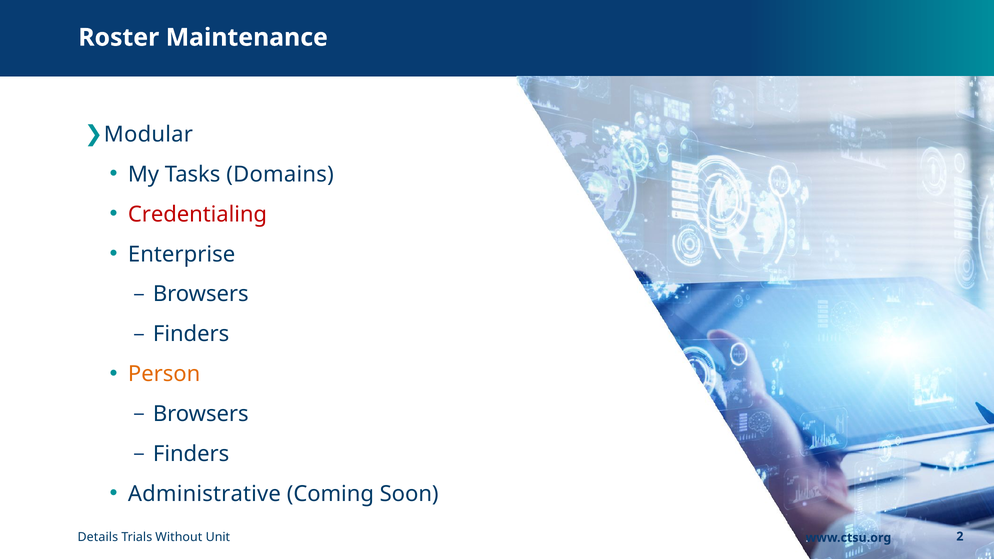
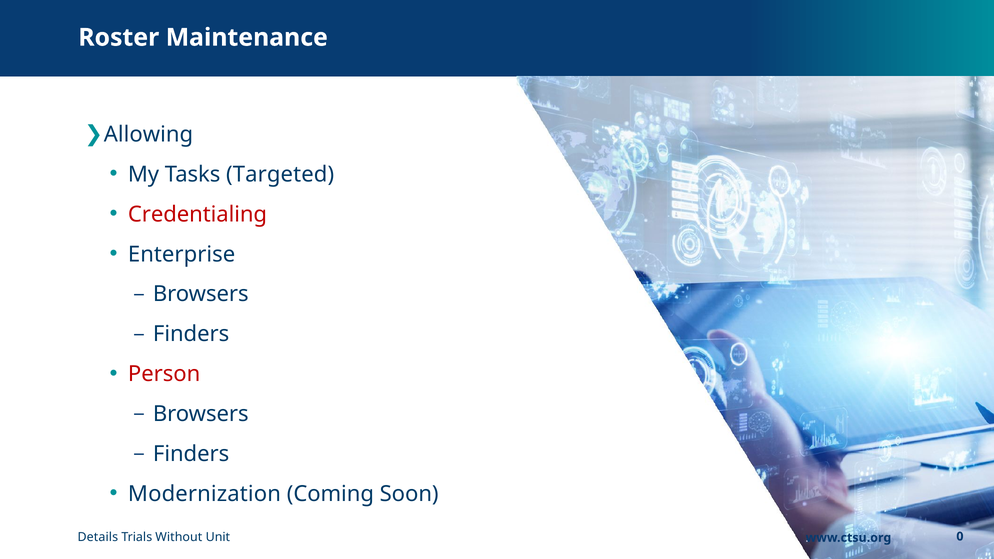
Modular: Modular -> Allowing
Domains: Domains -> Targeted
Person colour: orange -> red
Administrative: Administrative -> Modernization
2: 2 -> 0
